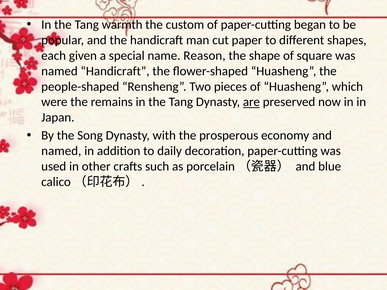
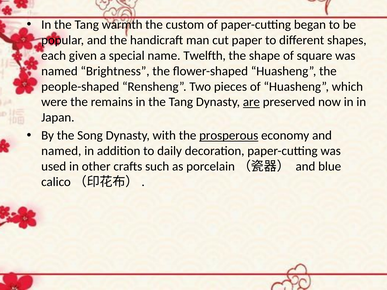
Reason: Reason -> Twelfth
named Handicraft: Handicraft -> Brightness
prosperous underline: none -> present
